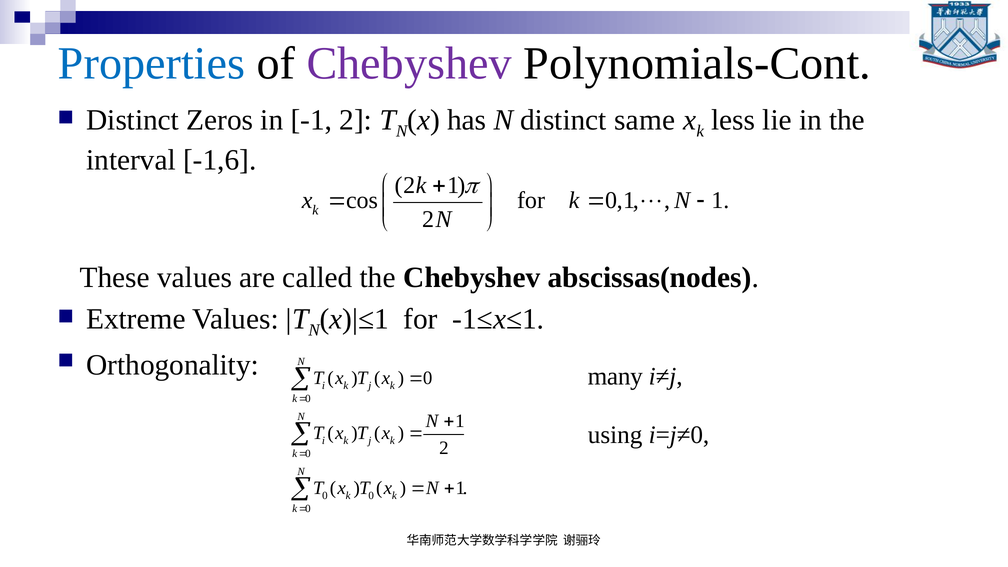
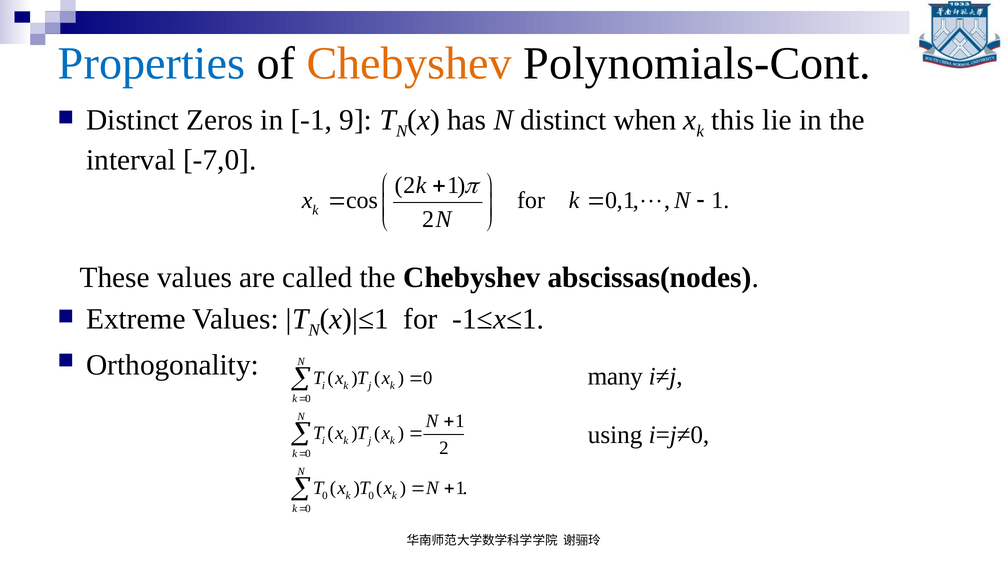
Chebyshev at (409, 64) colour: purple -> orange
-1 2: 2 -> 9
same: same -> when
less: less -> this
-1,6: -1,6 -> -7,0
